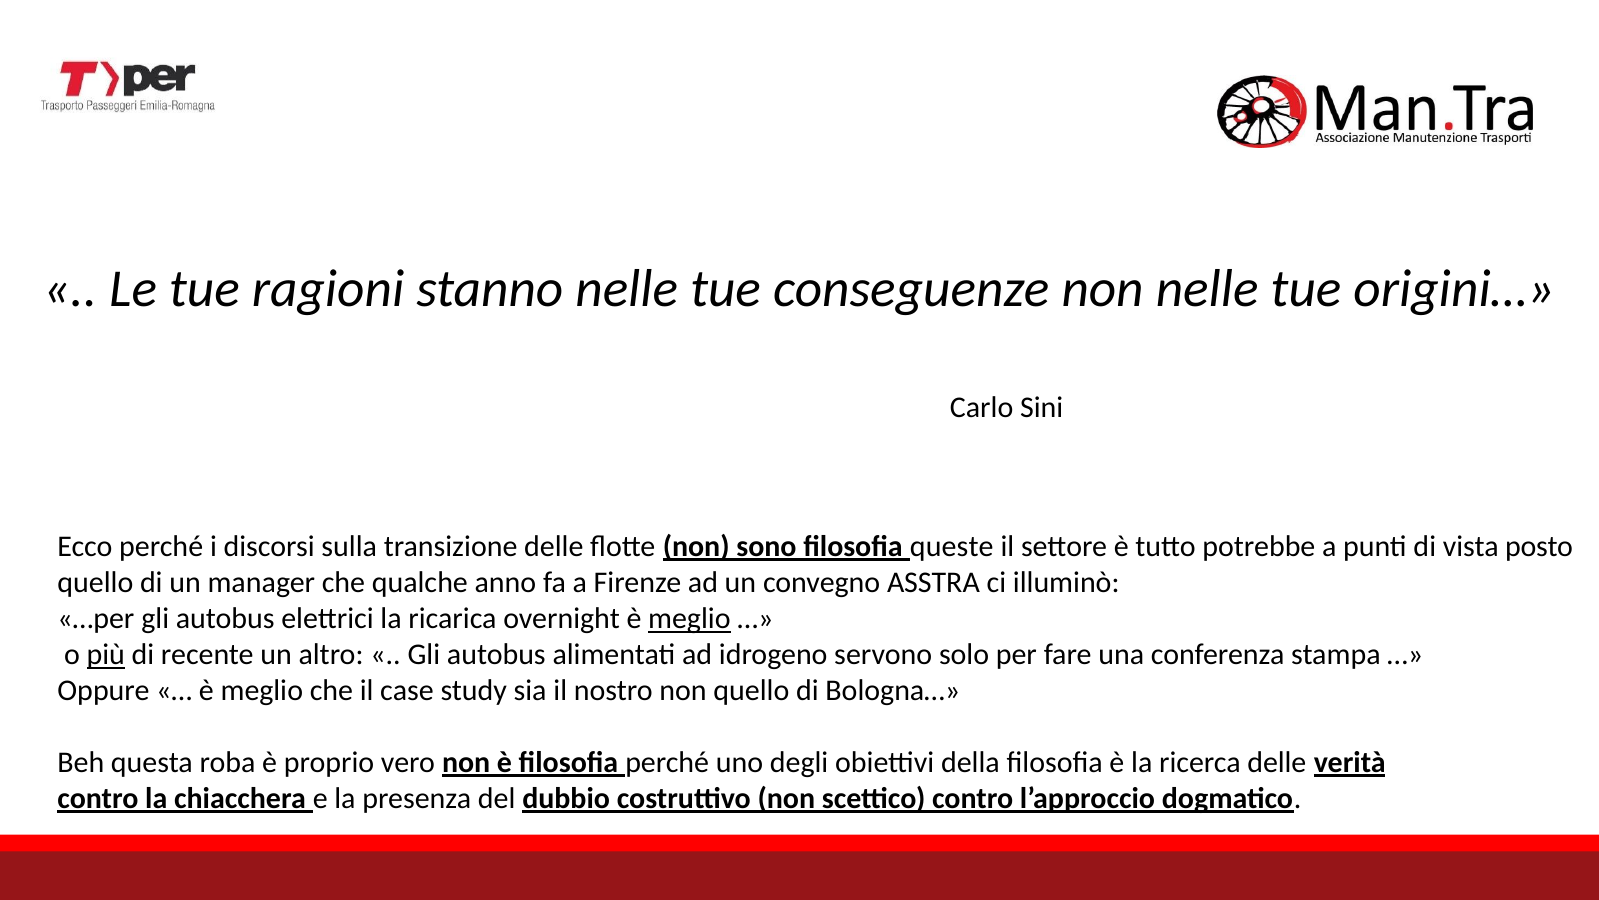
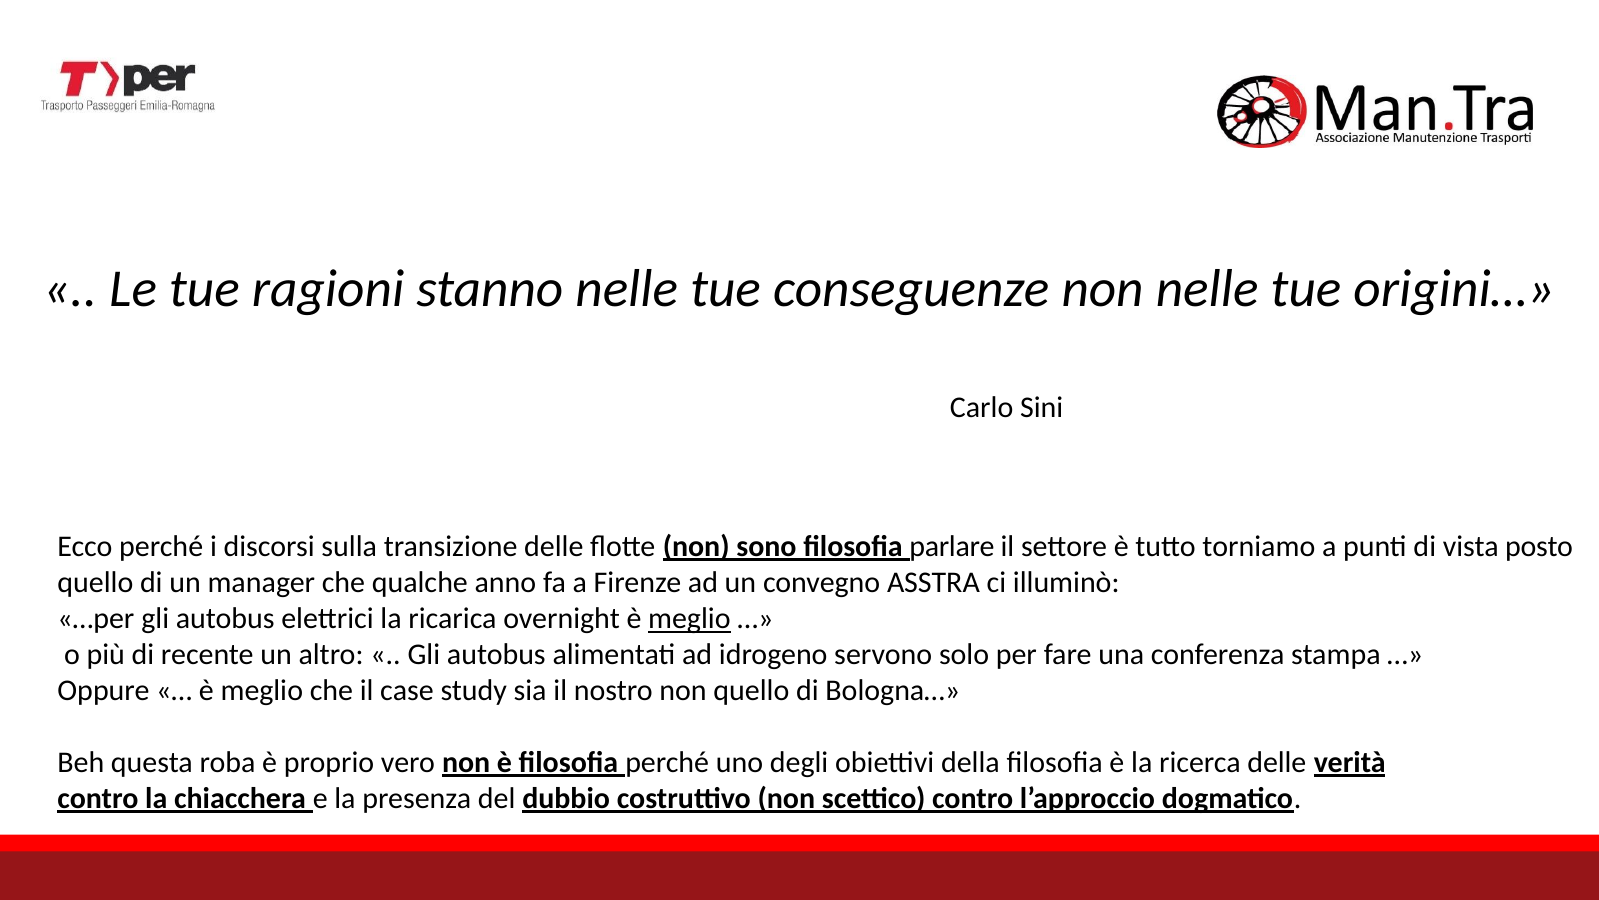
queste: queste -> parlare
potrebbe: potrebbe -> torniamo
più underline: present -> none
